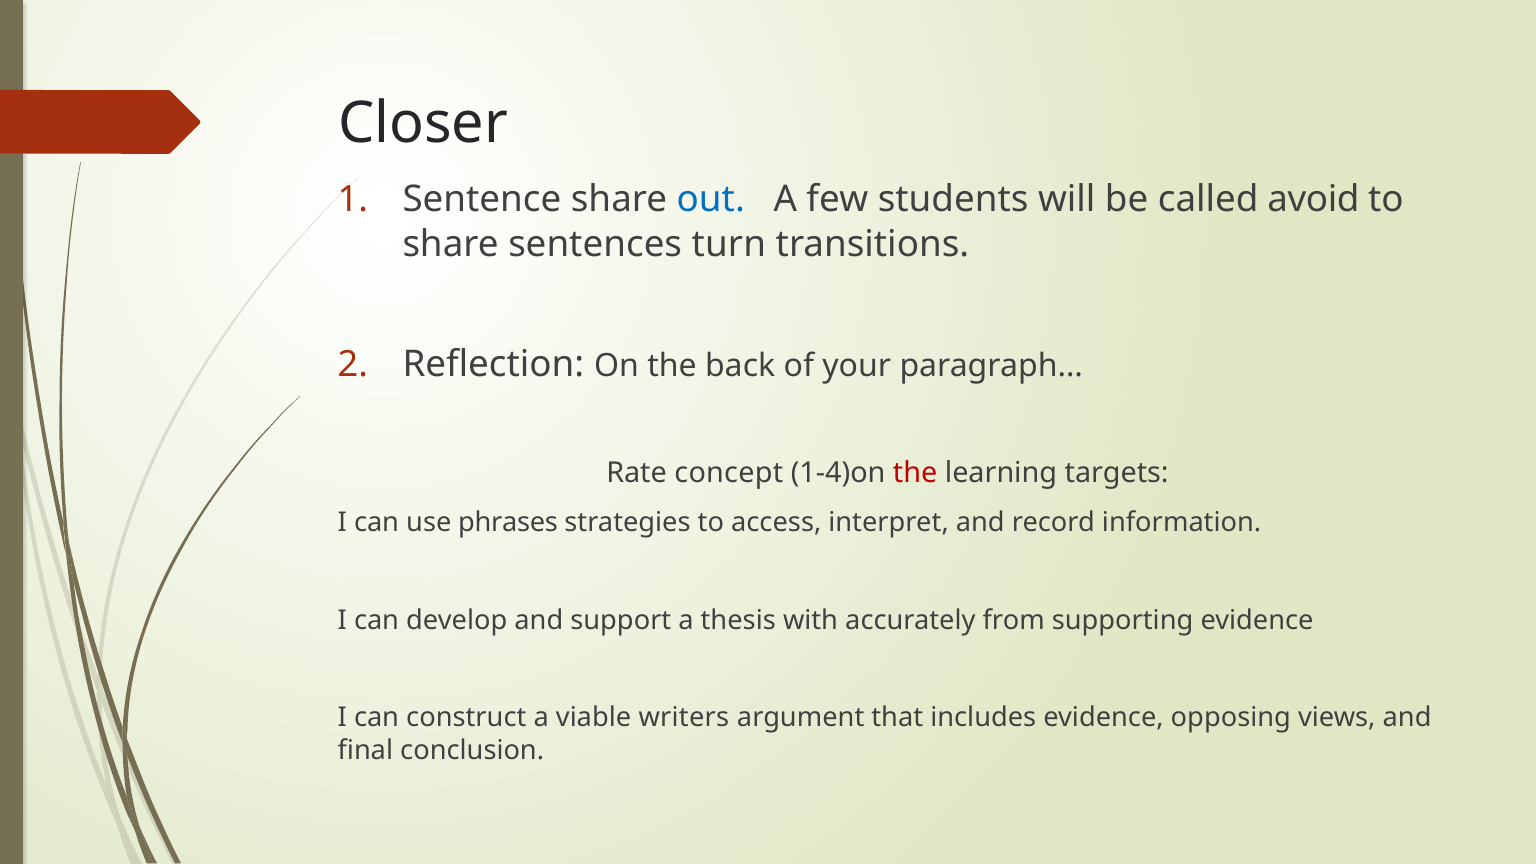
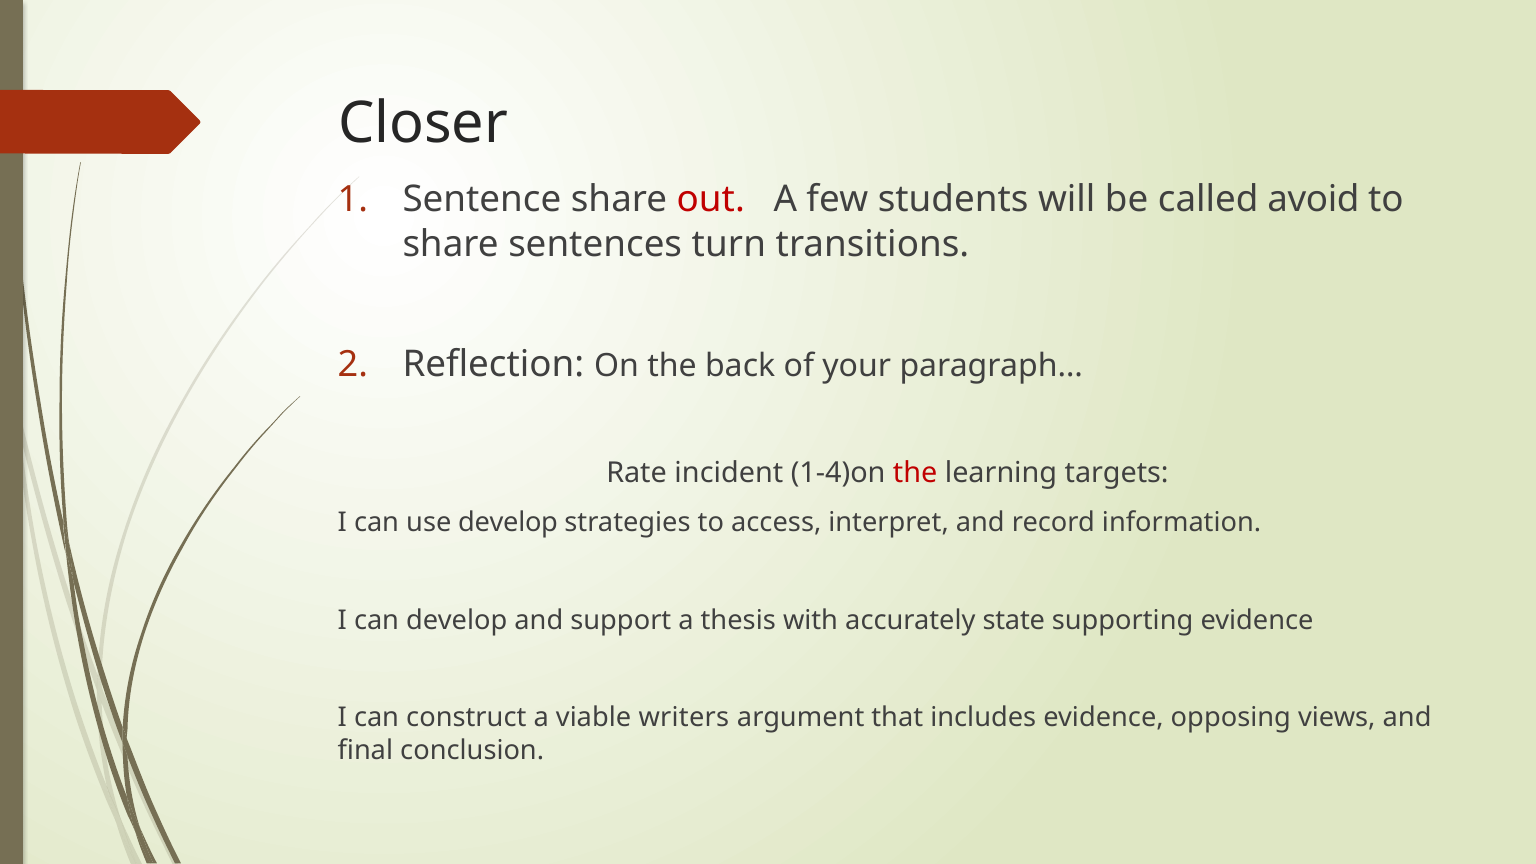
out colour: blue -> red
concept: concept -> incident
use phrases: phrases -> develop
from: from -> state
